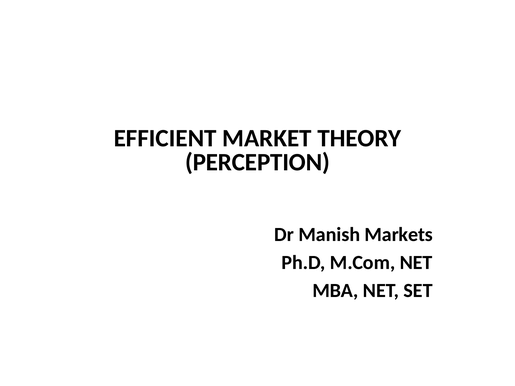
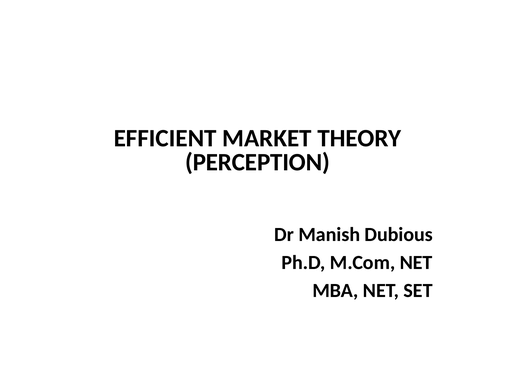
Markets: Markets -> Dubious
